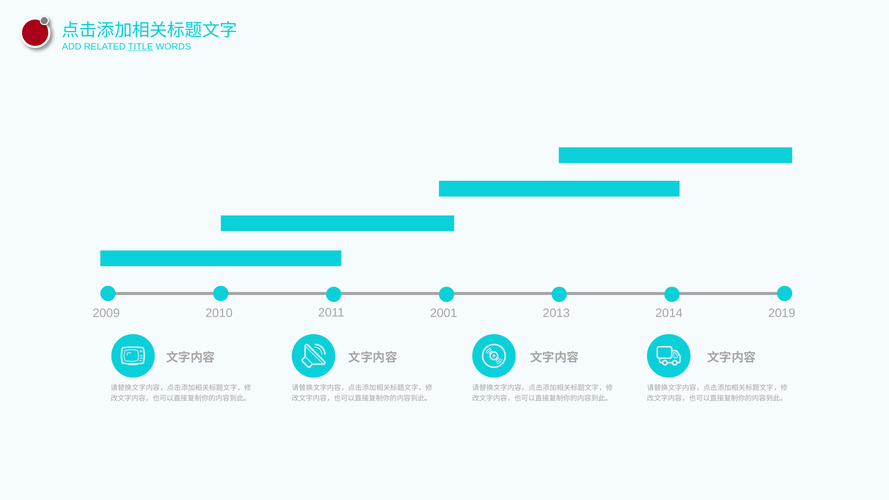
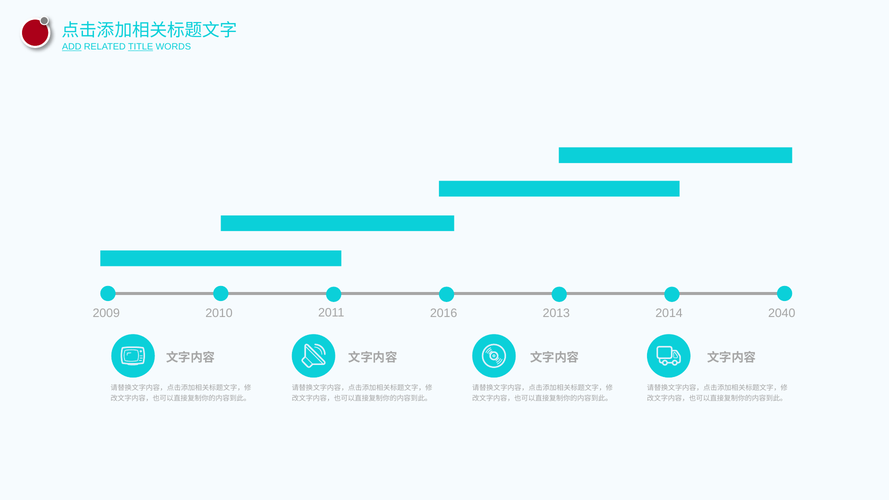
ADD underline: none -> present
2019: 2019 -> 2040
2001: 2001 -> 2016
